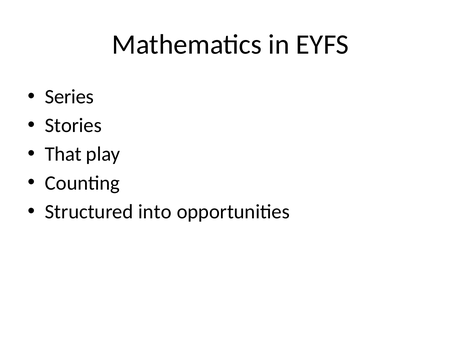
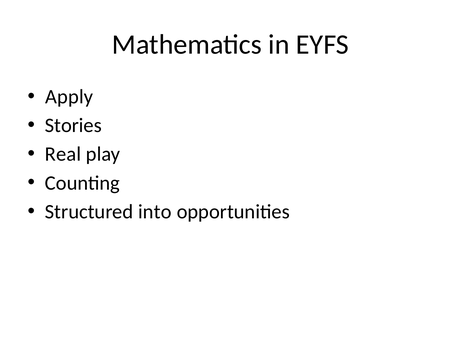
Series: Series -> Apply
That: That -> Real
